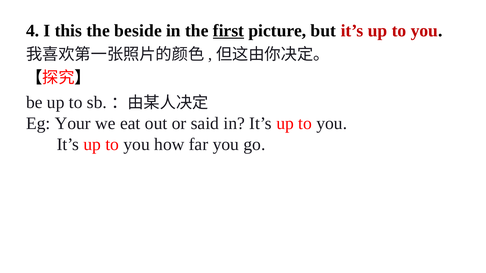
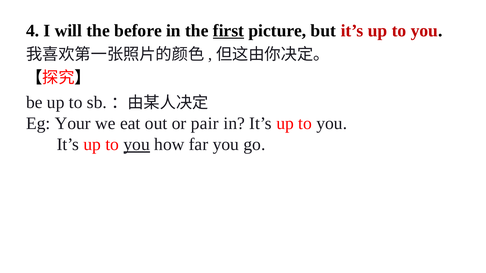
this: this -> will
beside: beside -> before
said: said -> pair
you at (137, 145) underline: none -> present
